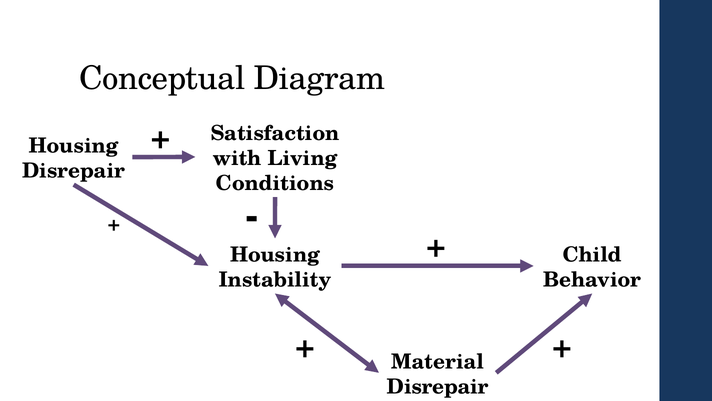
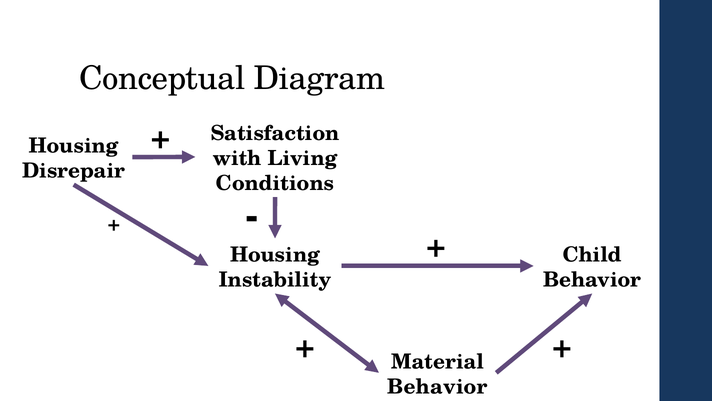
Disrepair at (438, 386): Disrepair -> Behavior
